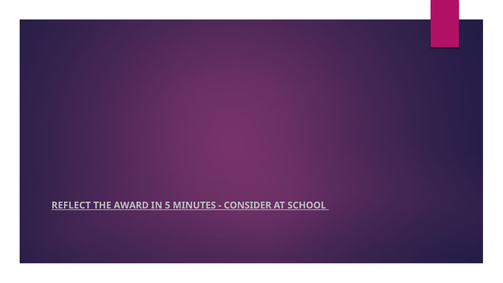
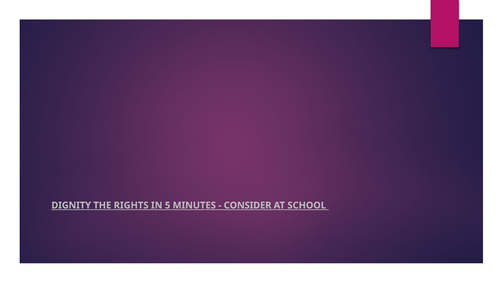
REFLECT: REFLECT -> DIGNITY
AWARD: AWARD -> RIGHTS
